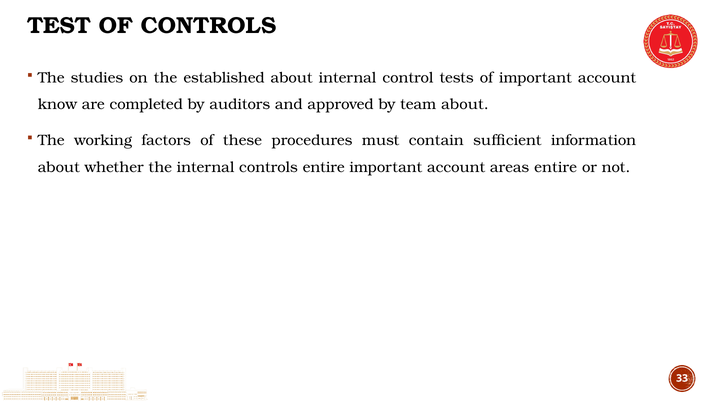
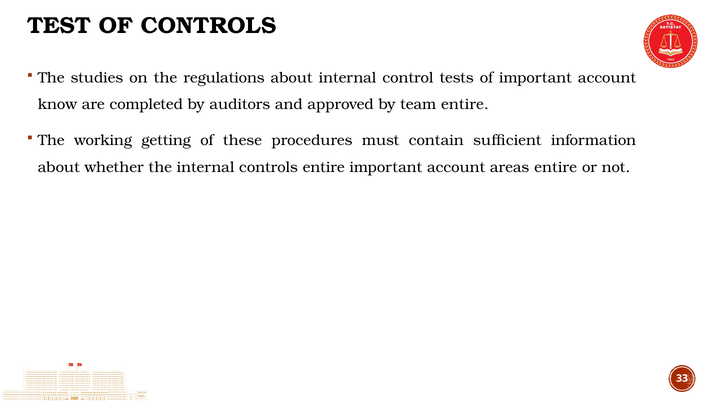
established: established -> regulations
team about: about -> entire
factors: factors -> getting
